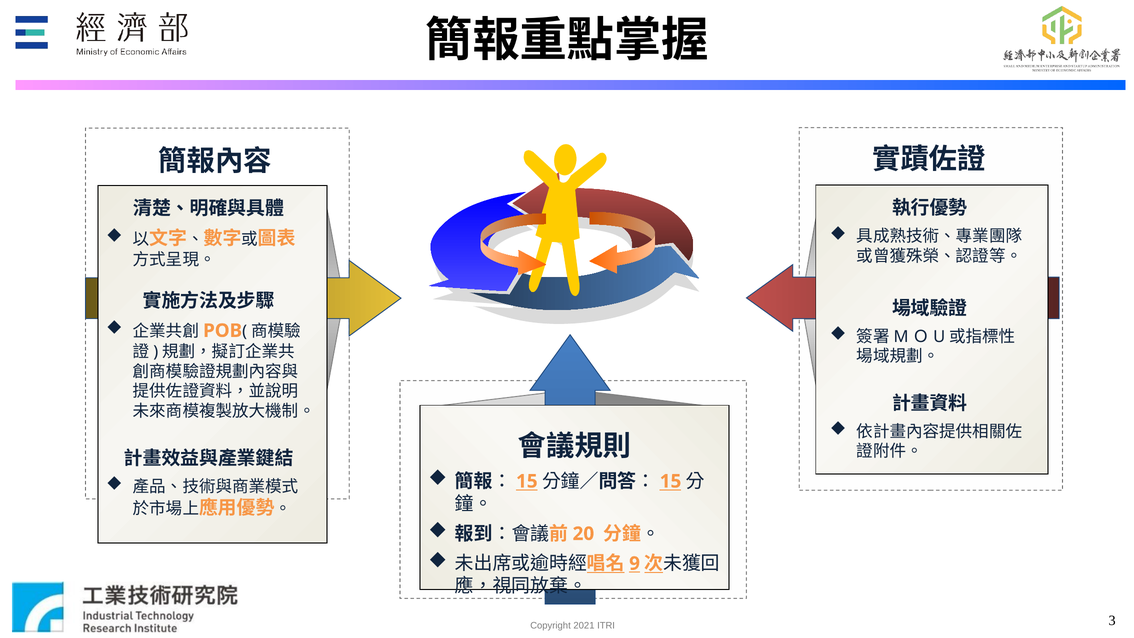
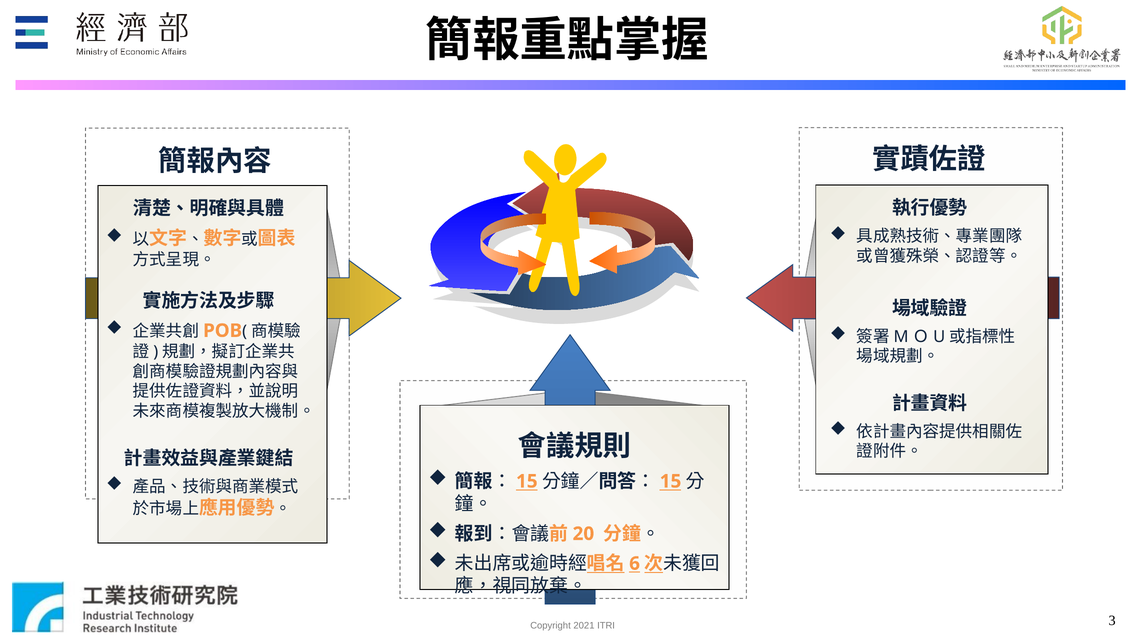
9: 9 -> 6
